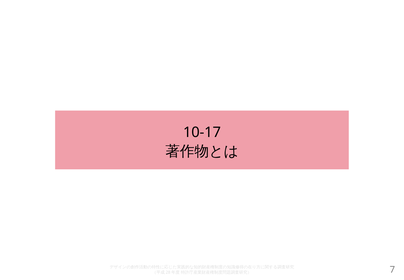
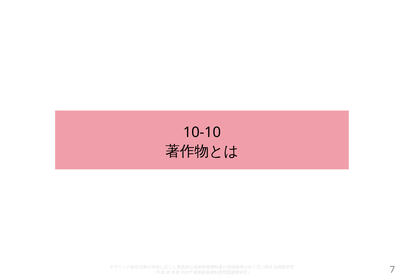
10-17: 10-17 -> 10-10
